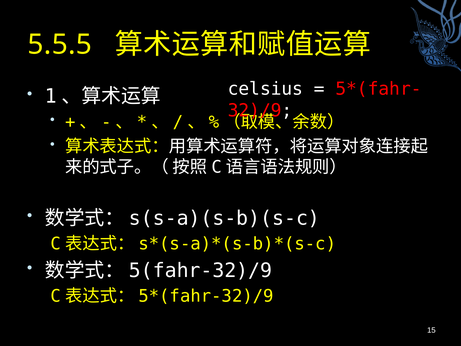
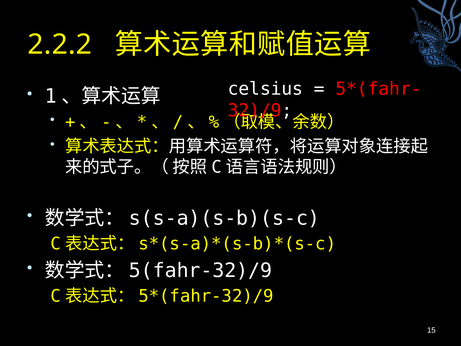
5.5.5: 5.5.5 -> 2.2.2
